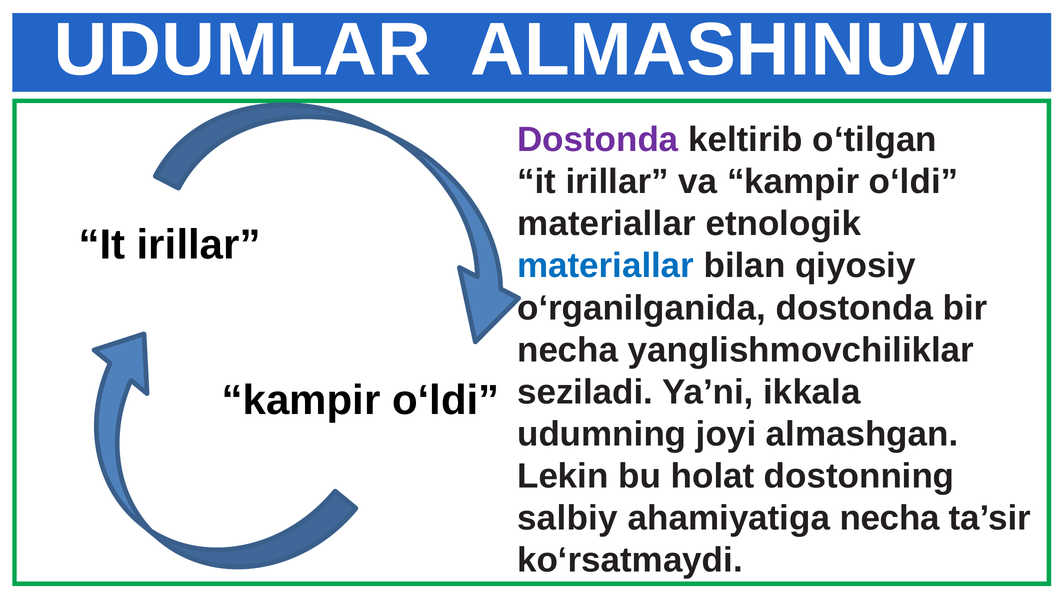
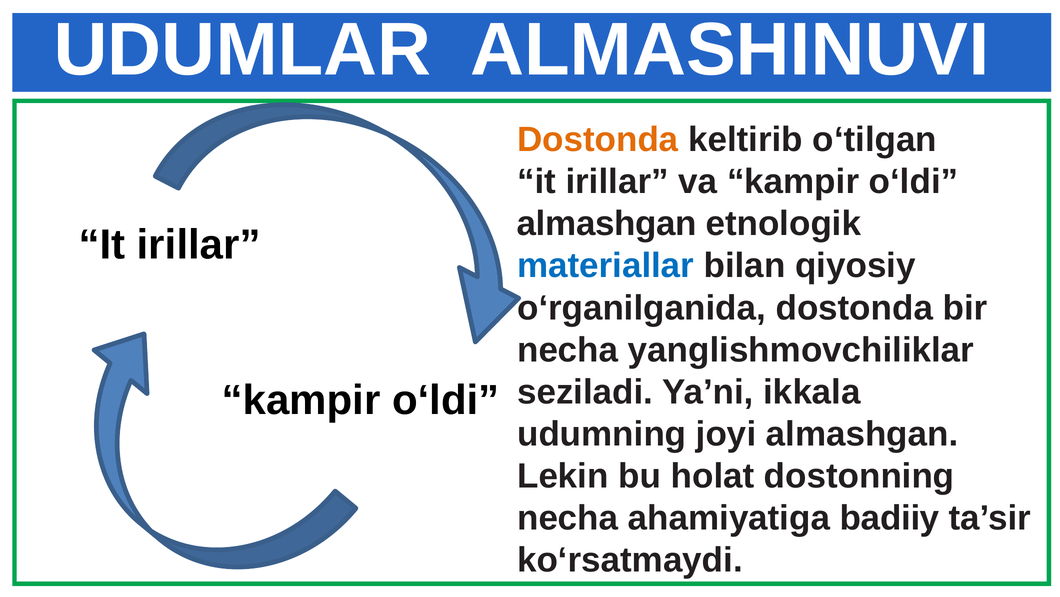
Dostonda at (598, 140) colour: purple -> orange
materiallar at (607, 224): materiallar -> almashgan
salbiy at (568, 518): salbiy -> necha
ahamiyatiga necha: necha -> badiiy
